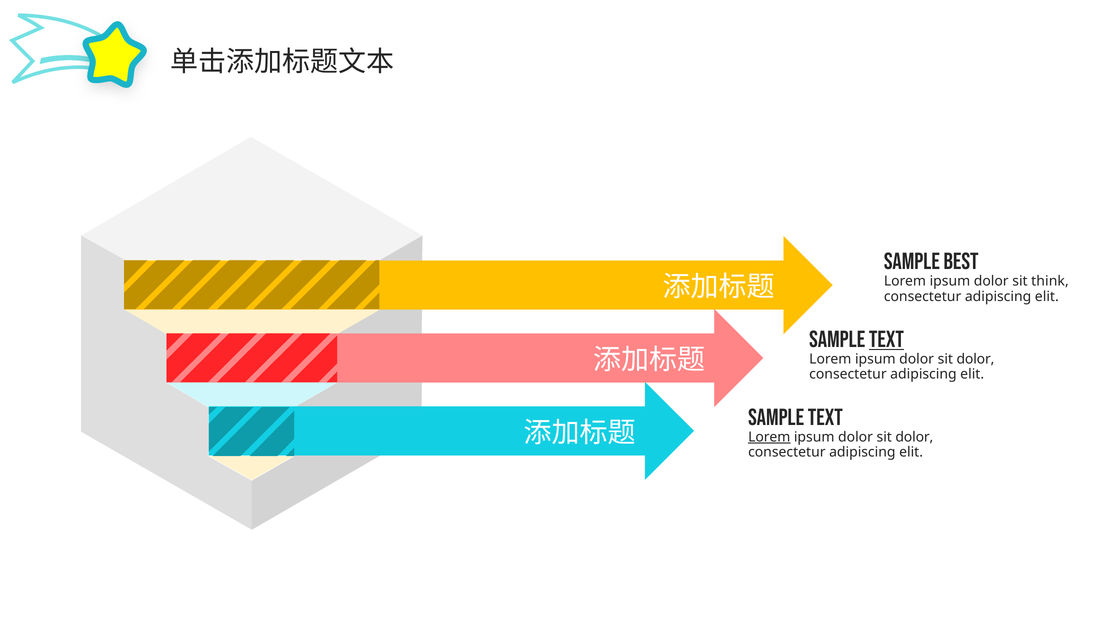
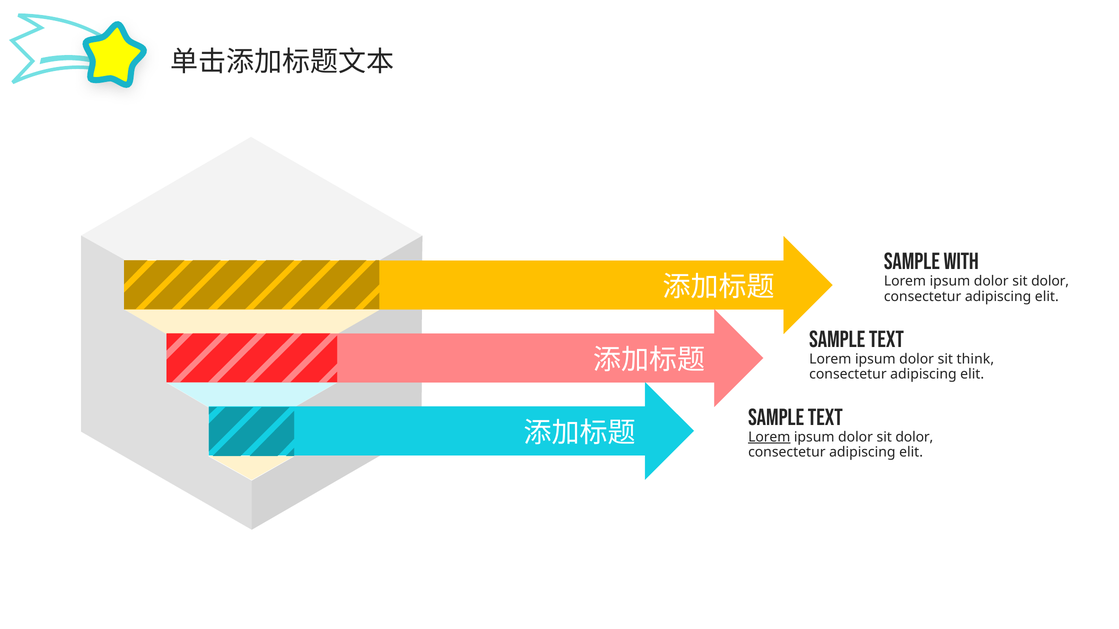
Best: Best -> With
think at (1050, 282): think -> dolor
Text at (886, 340) underline: present -> none
dolor at (975, 359): dolor -> think
